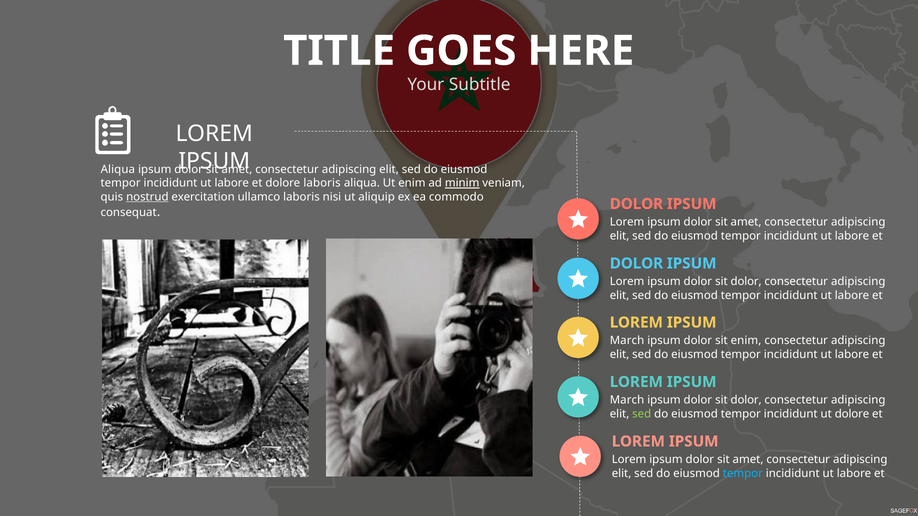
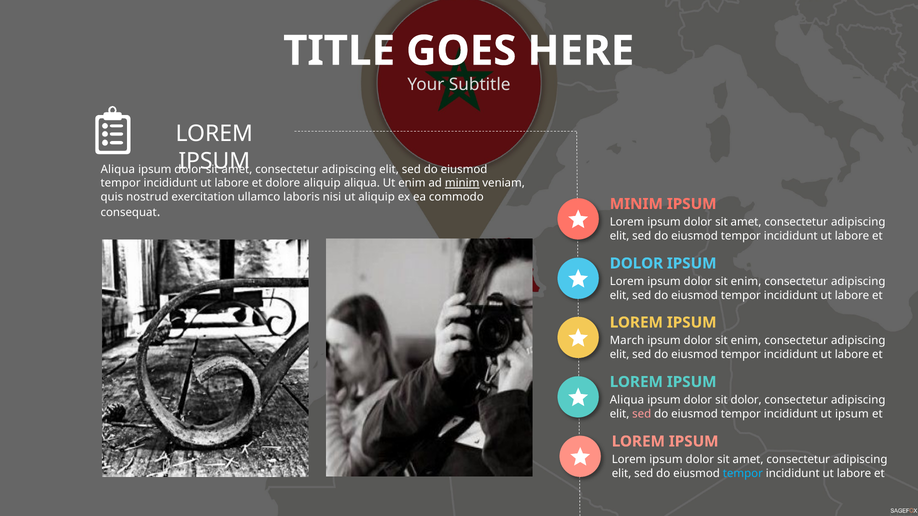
dolore laboris: laboris -> aliquip
nostrud underline: present -> none
DOLOR at (636, 204): DOLOR -> MINIM
dolor at (746, 282): dolor -> enim
March at (627, 400): March -> Aliqua
sed at (642, 414) colour: light green -> pink
ut dolore: dolore -> ipsum
